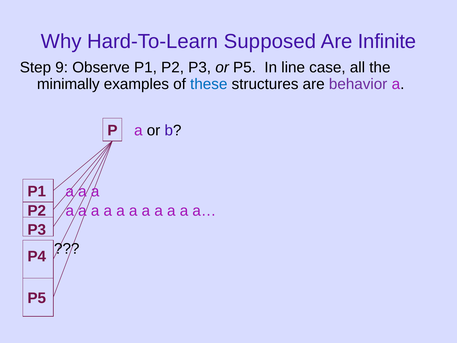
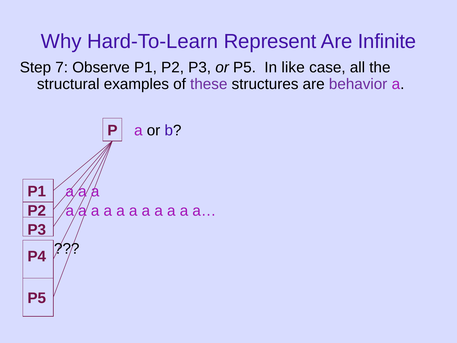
Supposed: Supposed -> Represent
9: 9 -> 7
line: line -> like
minimally: minimally -> structural
these colour: blue -> purple
